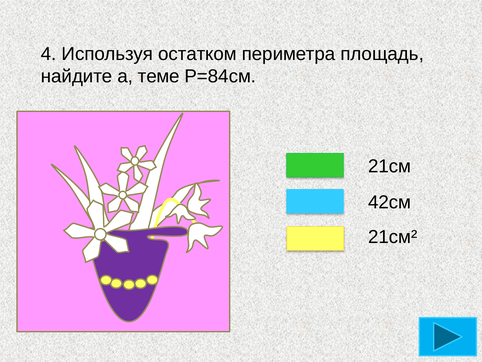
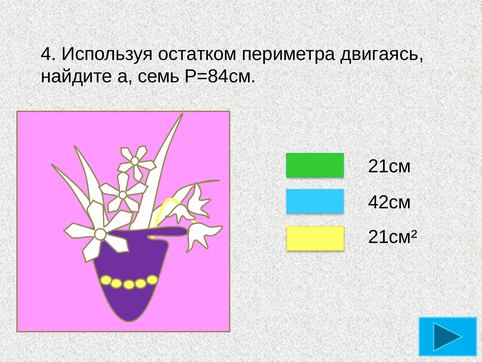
площадь: площадь -> двигаясь
теме: теме -> семь
